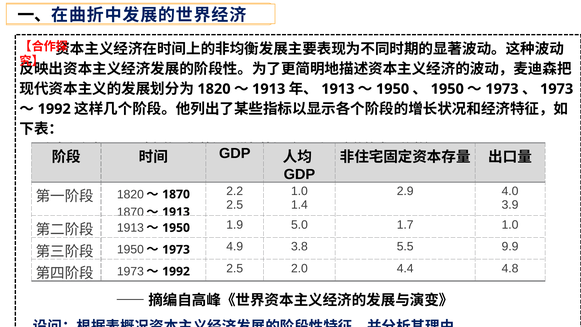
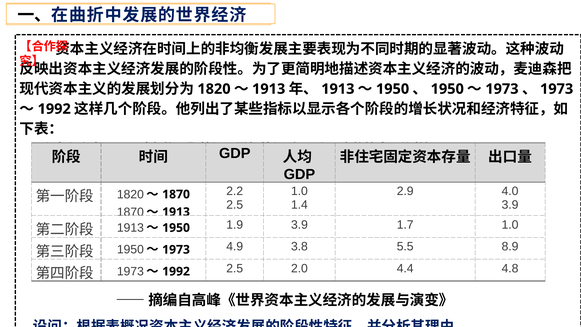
1.9 5.0: 5.0 -> 3.9
9.9: 9.9 -> 8.9
